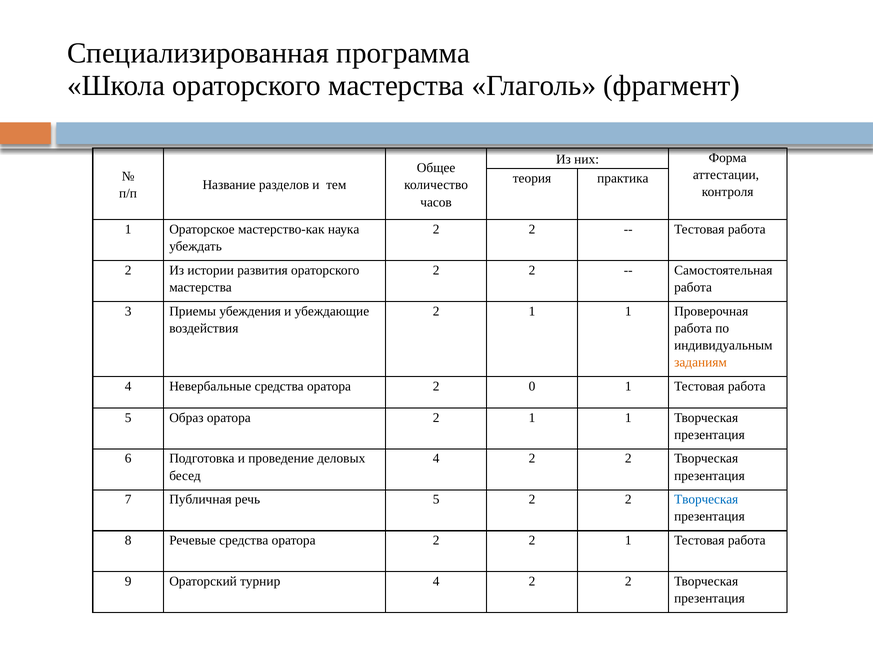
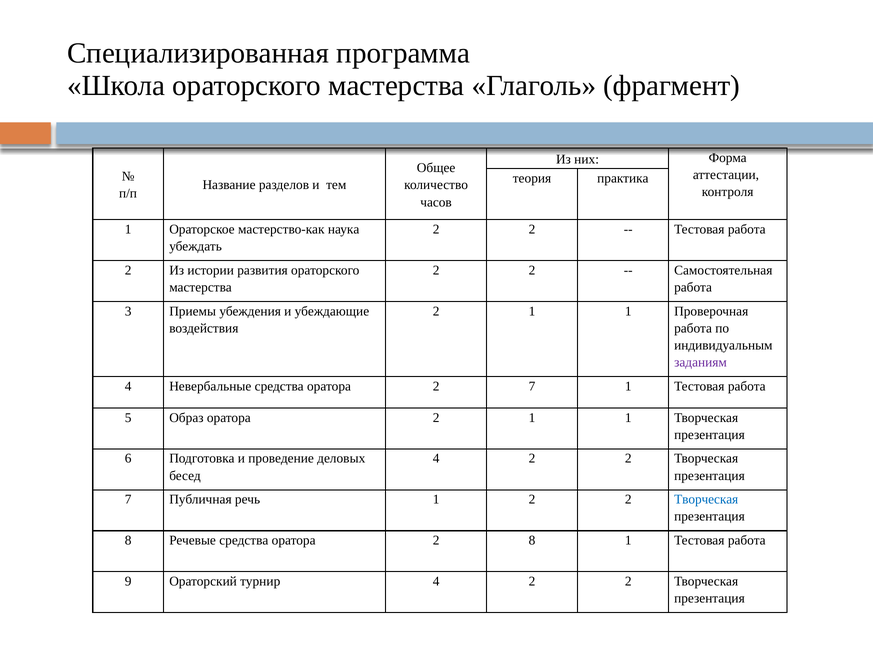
заданиям colour: orange -> purple
2 0: 0 -> 7
речь 5: 5 -> 1
оратора 2 2: 2 -> 8
